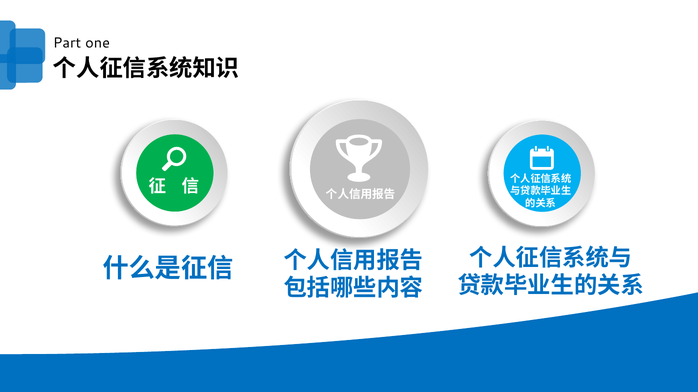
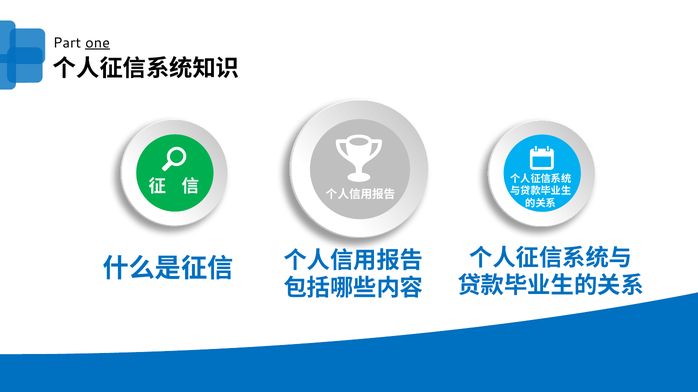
one underline: none -> present
